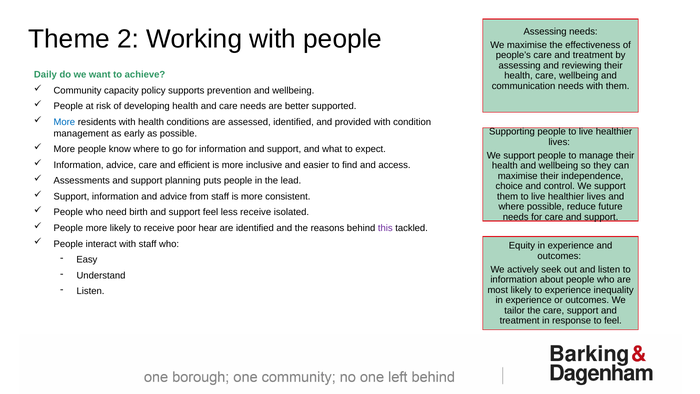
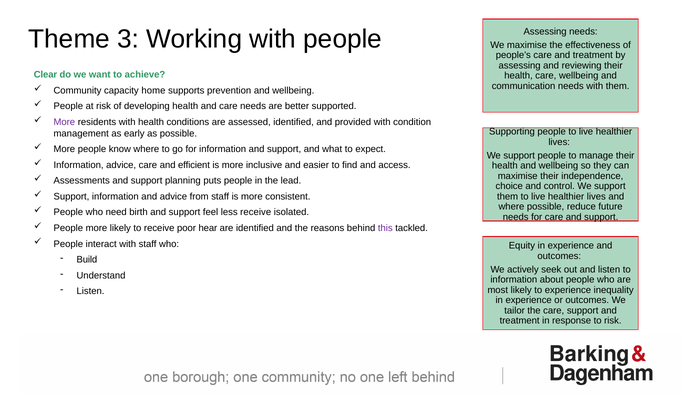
2: 2 -> 3
Daily: Daily -> Clear
policy: policy -> home
More at (64, 122) colour: blue -> purple
Easy: Easy -> Build
to feel: feel -> risk
